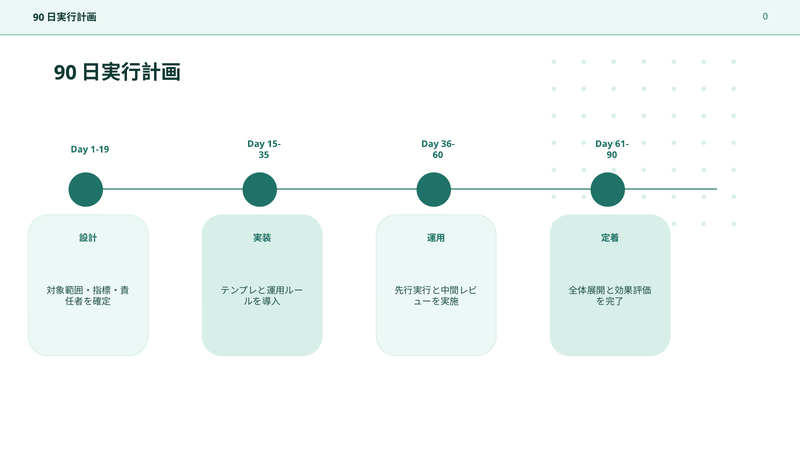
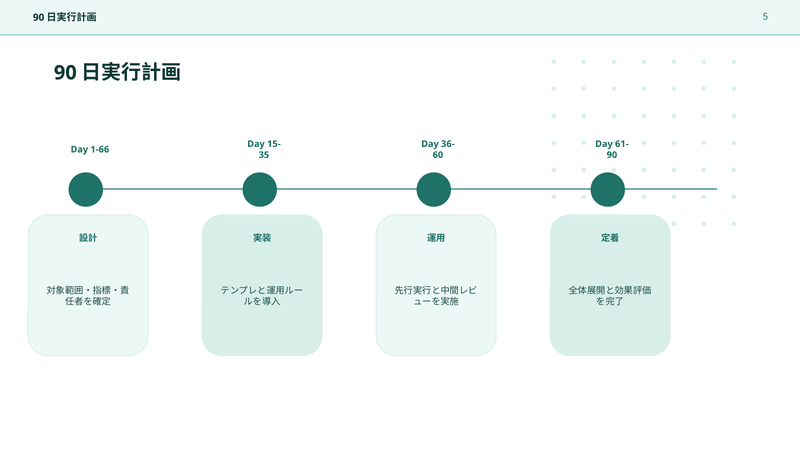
0: 0 -> 5
1-19: 1-19 -> 1-66
